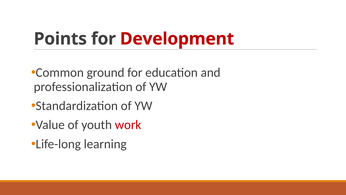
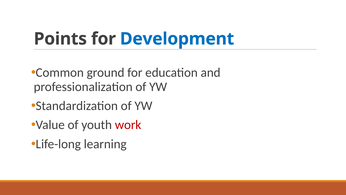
Development colour: red -> blue
